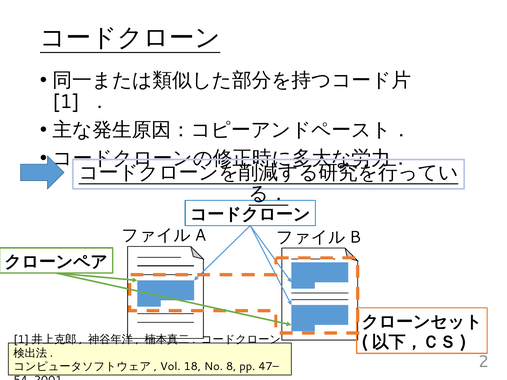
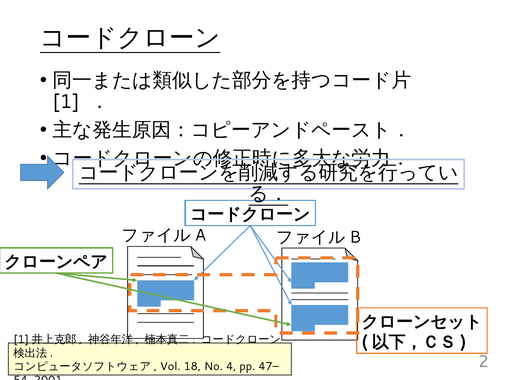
8: 8 -> 4
